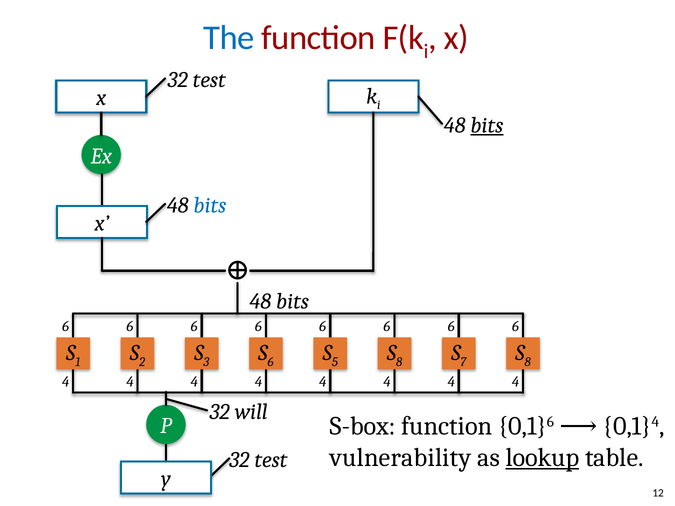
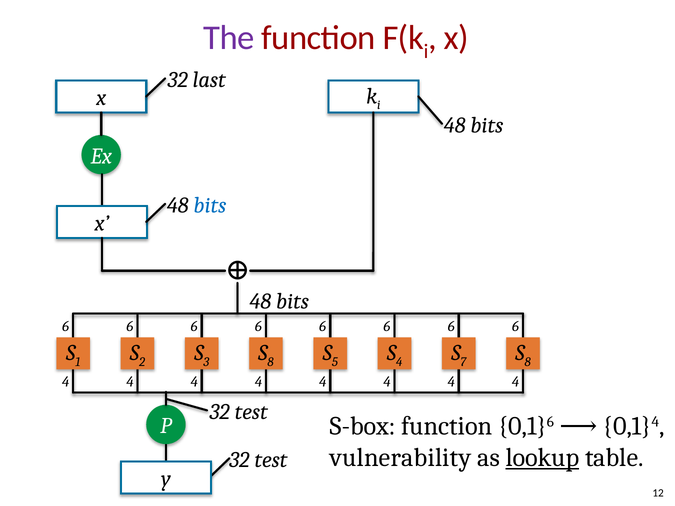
The colour: blue -> purple
test at (209, 80): test -> last
bits at (487, 125) underline: present -> none
6 at (271, 362): 6 -> 8
8 at (399, 362): 8 -> 4
will at (251, 412): will -> test
